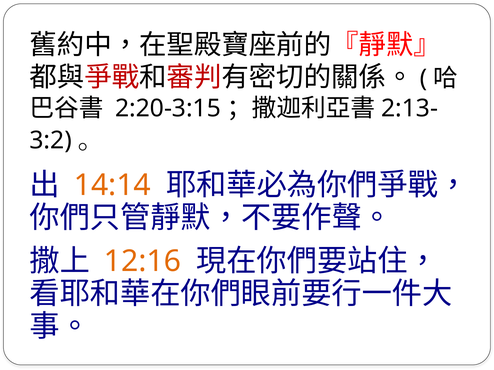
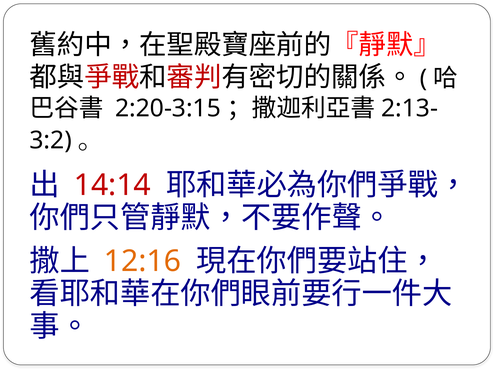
14:14 colour: orange -> red
